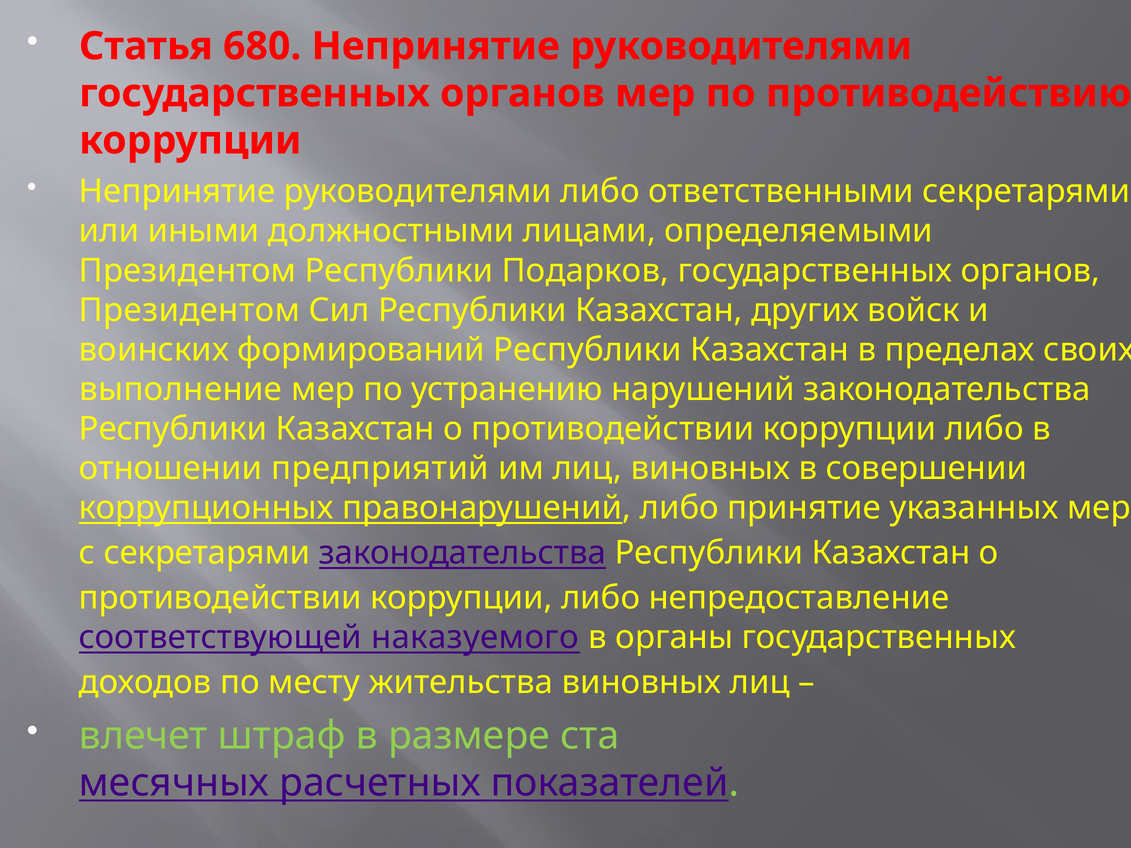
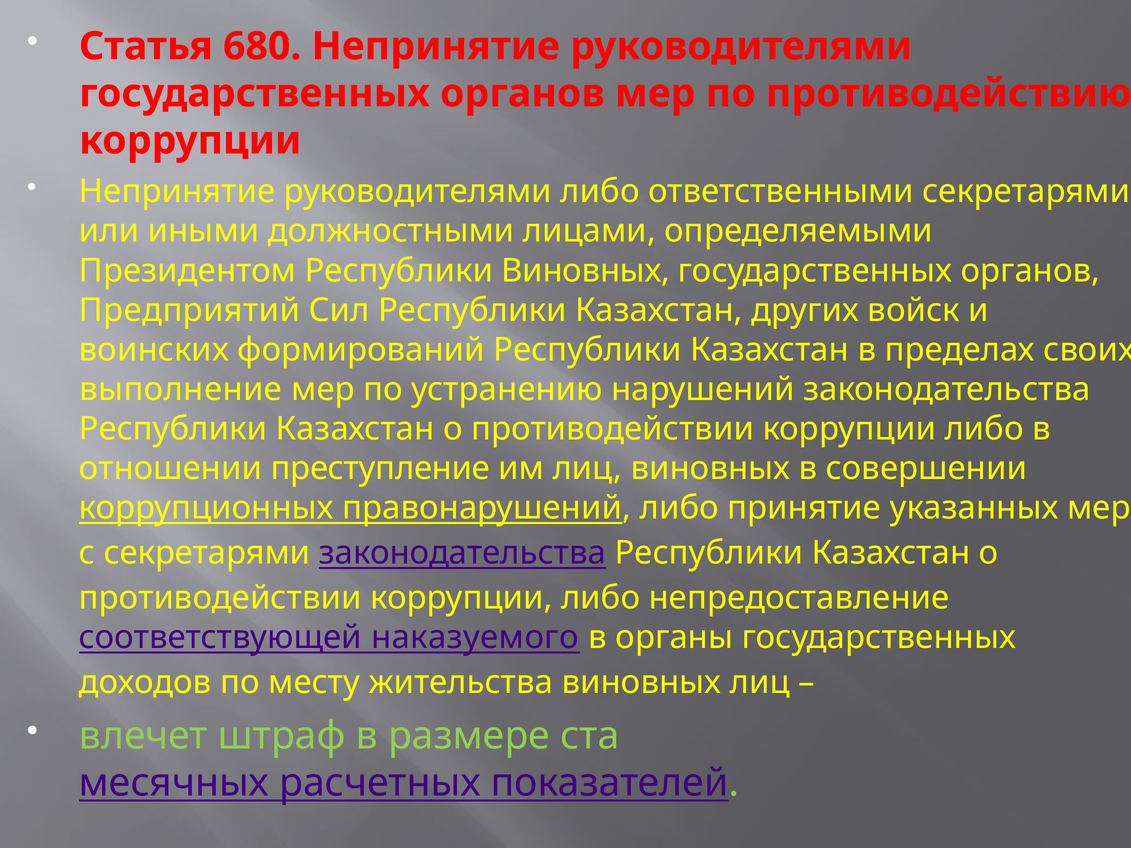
Республики Подарков: Подарков -> Виновных
Президентом at (189, 310): Президентом -> Предприятий
предприятий: предприятий -> преступление
